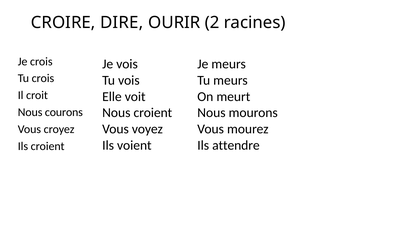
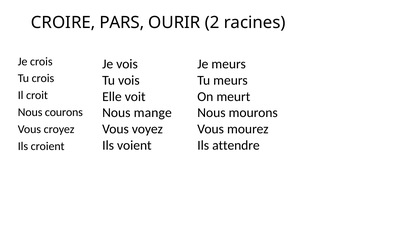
DIRE: DIRE -> PARS
Nous croient: croient -> mange
